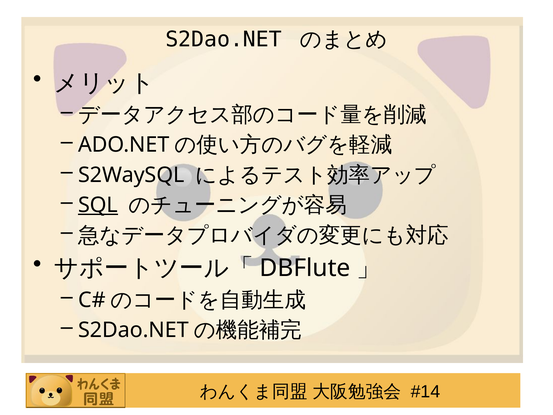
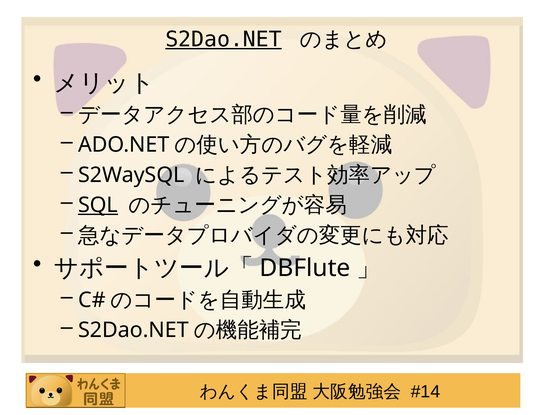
S2Dao.NET at (224, 39) underline: none -> present
